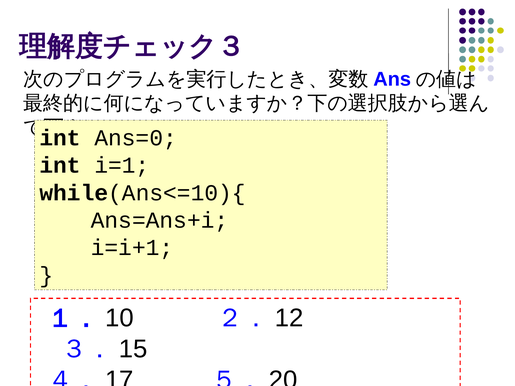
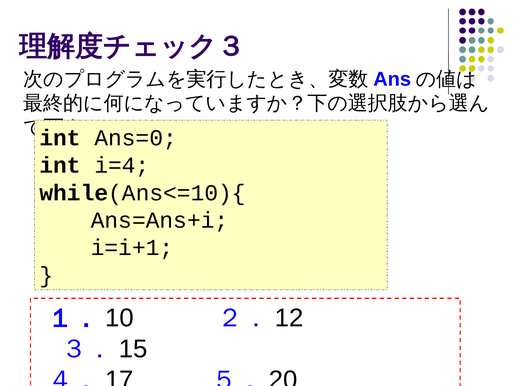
i=1: i=1 -> i=4
